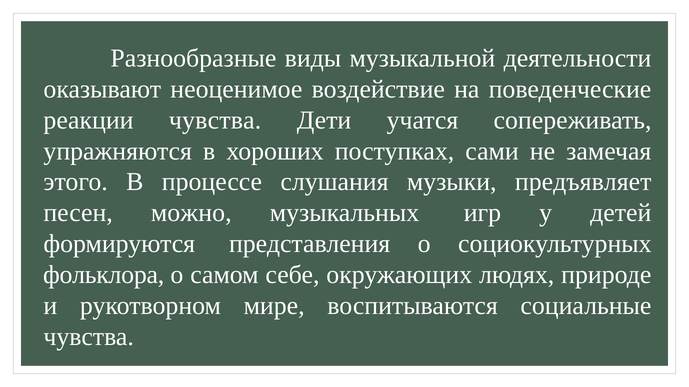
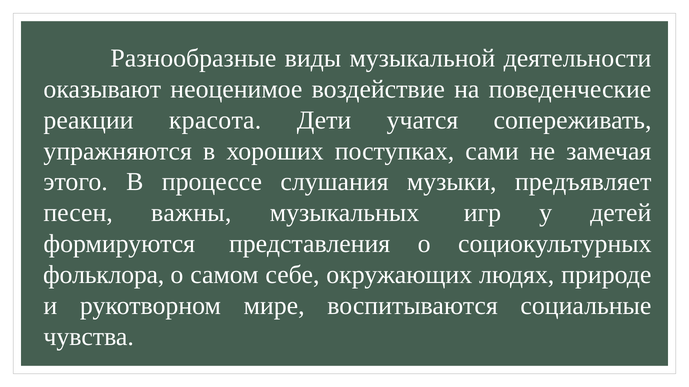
реакции чувства: чувства -> красота
можно: можно -> важны
